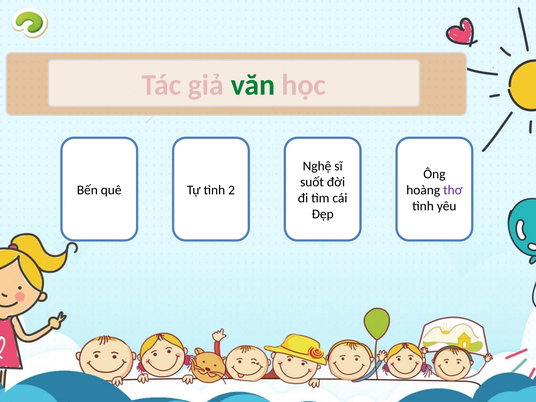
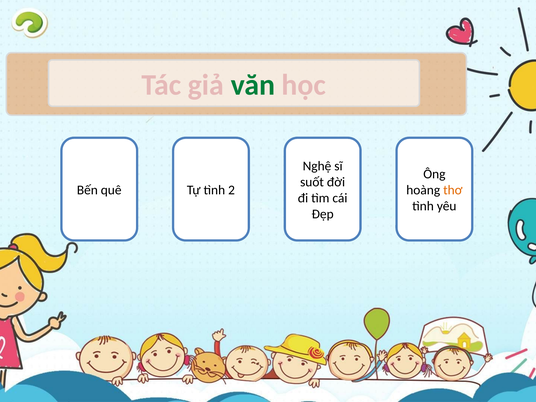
thơ colour: purple -> orange
